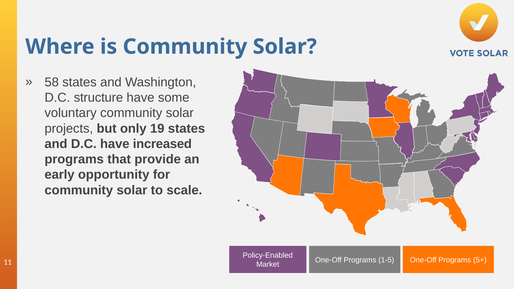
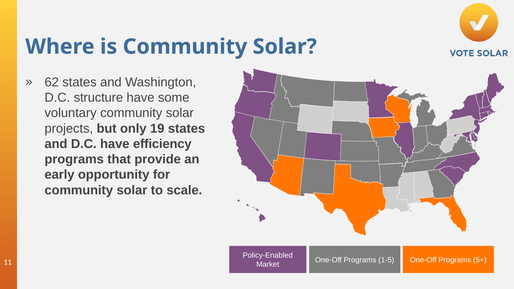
58: 58 -> 62
increased: increased -> efficiency
